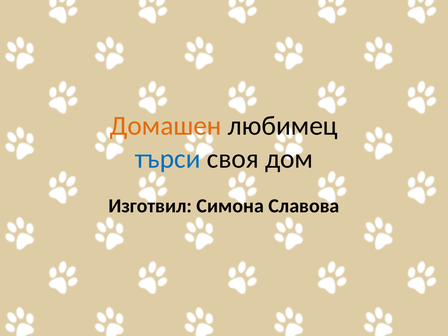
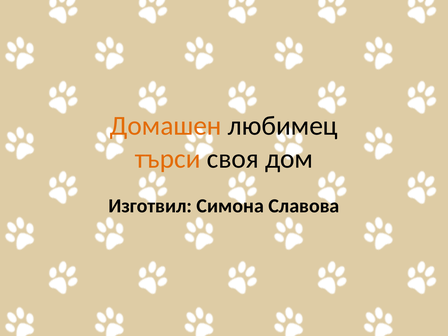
търси colour: blue -> orange
